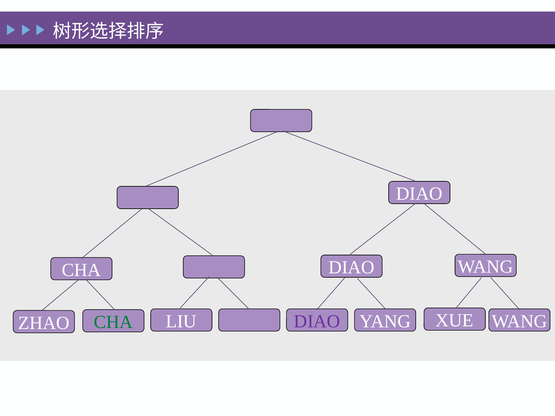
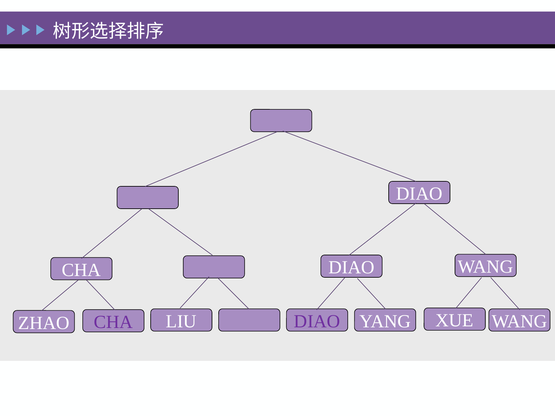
CHA at (113, 322) colour: green -> purple
